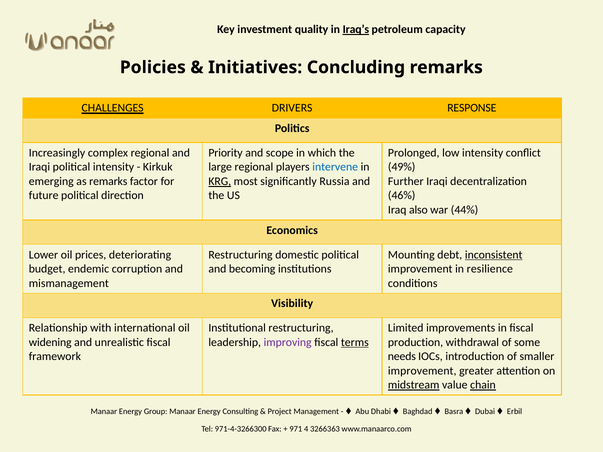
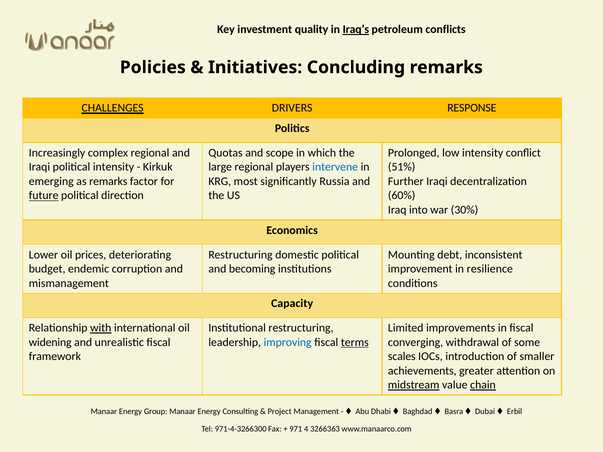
capacity: capacity -> conflicts
Priority: Priority -> Quotas
49%: 49% -> 51%
KRG underline: present -> none
future underline: none -> present
46%: 46% -> 60%
also: also -> into
44%: 44% -> 30%
inconsistent underline: present -> none
Visibility: Visibility -> Capacity
with underline: none -> present
improving colour: purple -> blue
production: production -> converging
needs: needs -> scales
improvement at (422, 371): improvement -> achievements
